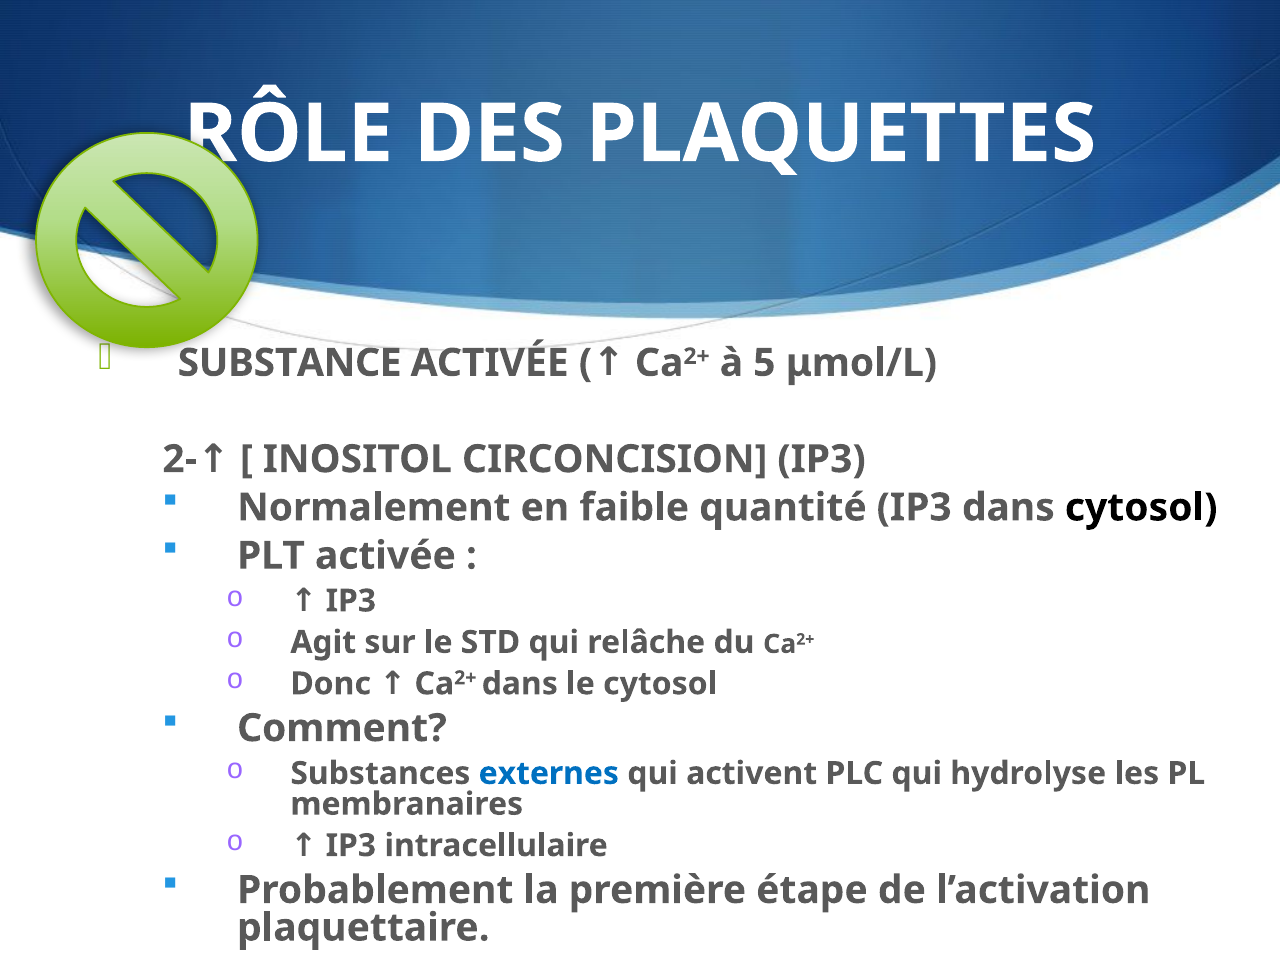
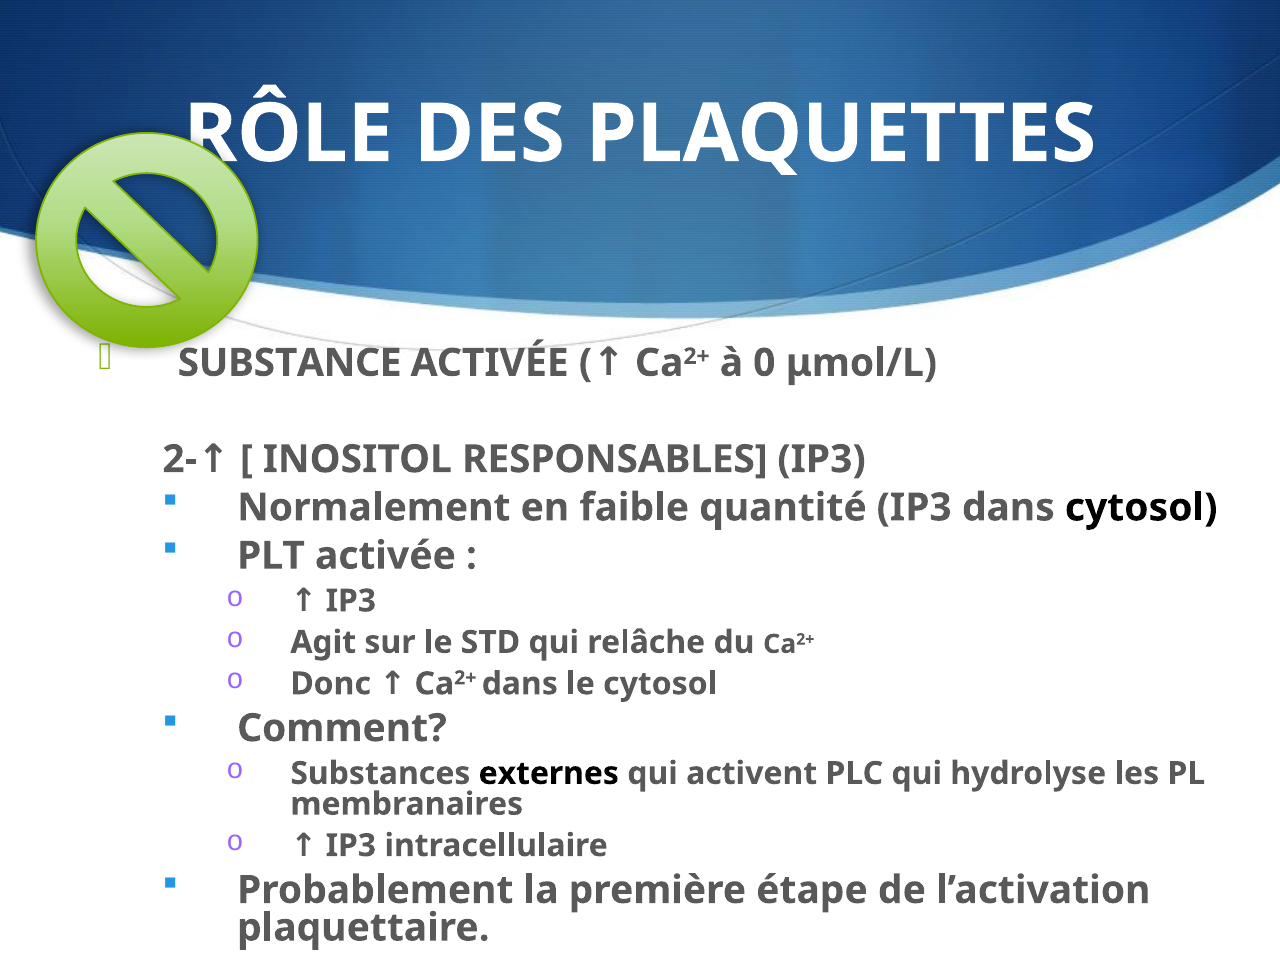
5: 5 -> 0
CIRCONCISION: CIRCONCISION -> RESPONSABLES
externes colour: blue -> black
